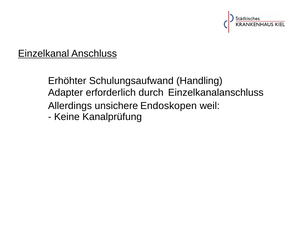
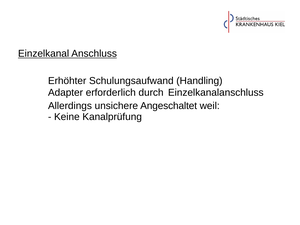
Endoskopen: Endoskopen -> Angeschaltet
